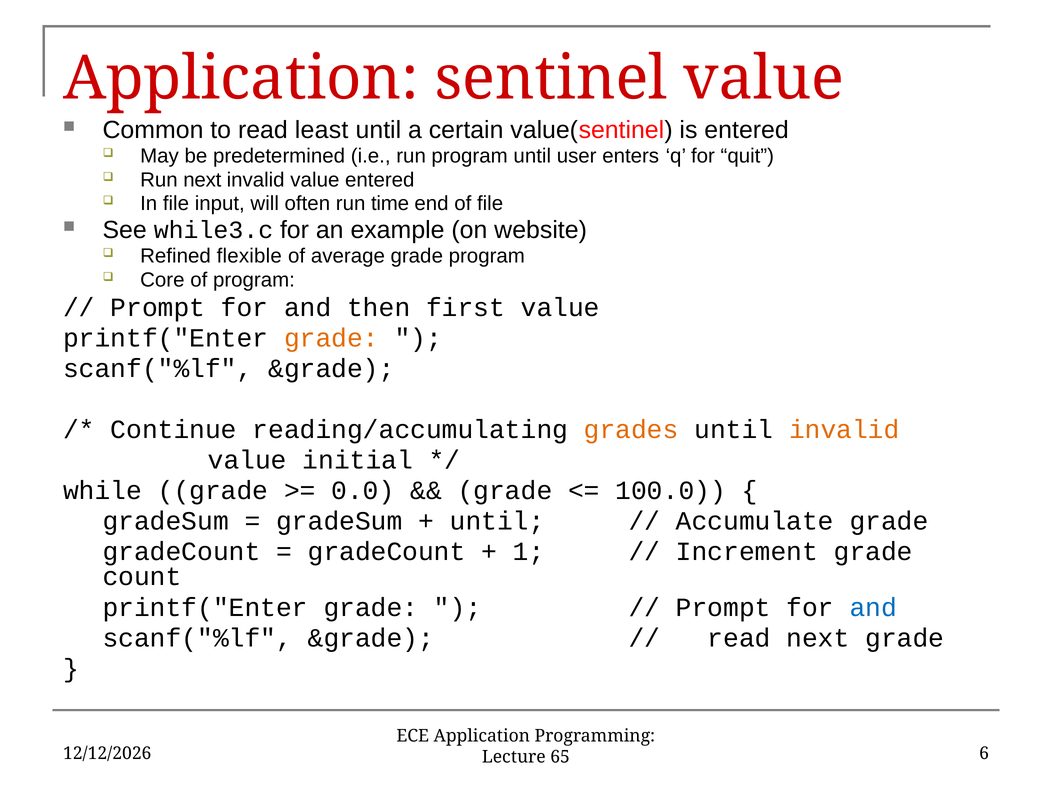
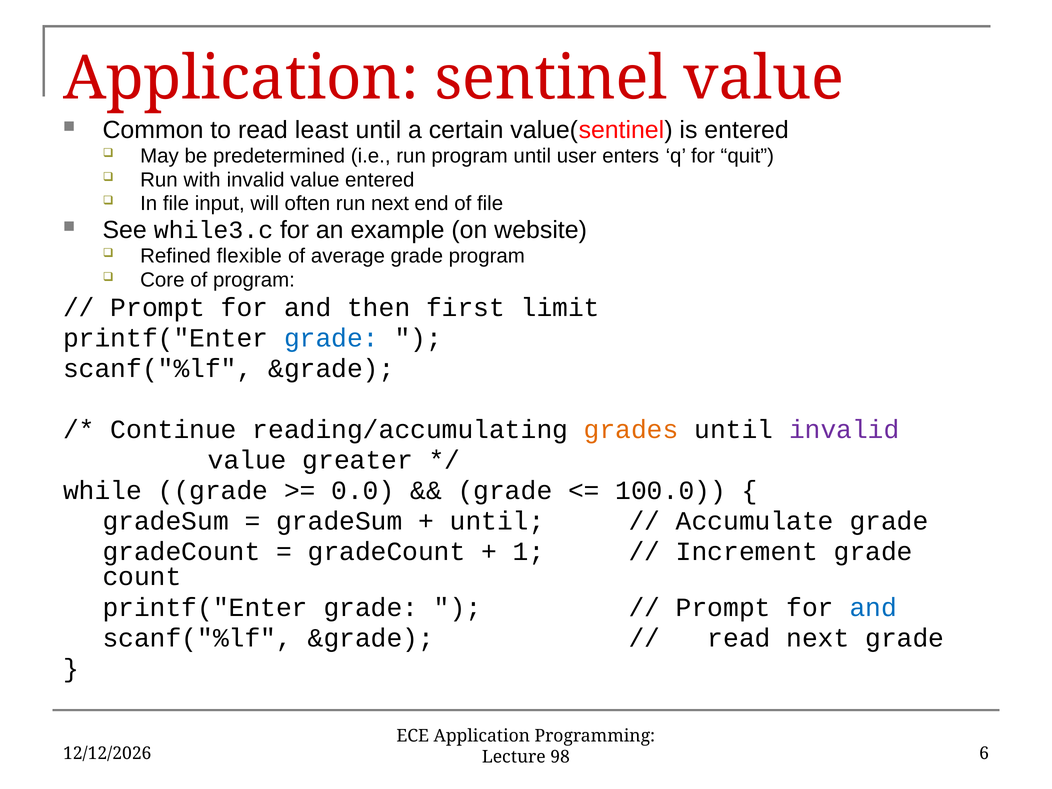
Run next: next -> with
run time: time -> next
first value: value -> limit
grade at (331, 338) colour: orange -> blue
invalid at (844, 429) colour: orange -> purple
initial: initial -> greater
65: 65 -> 98
